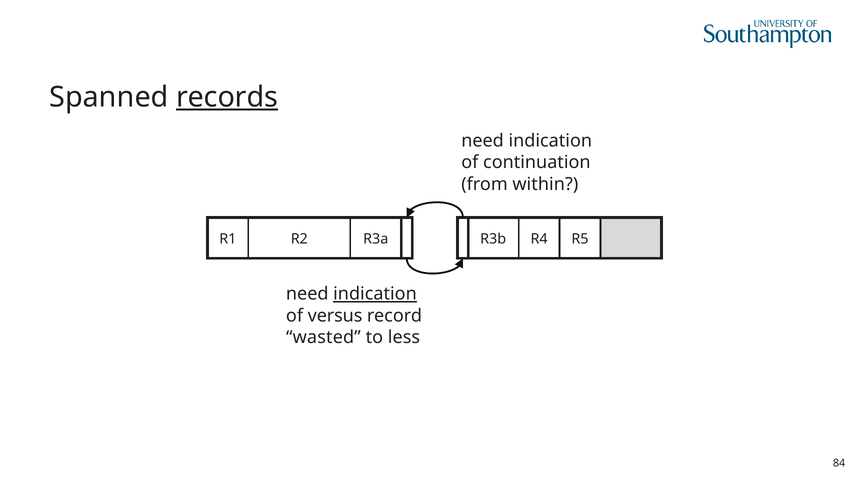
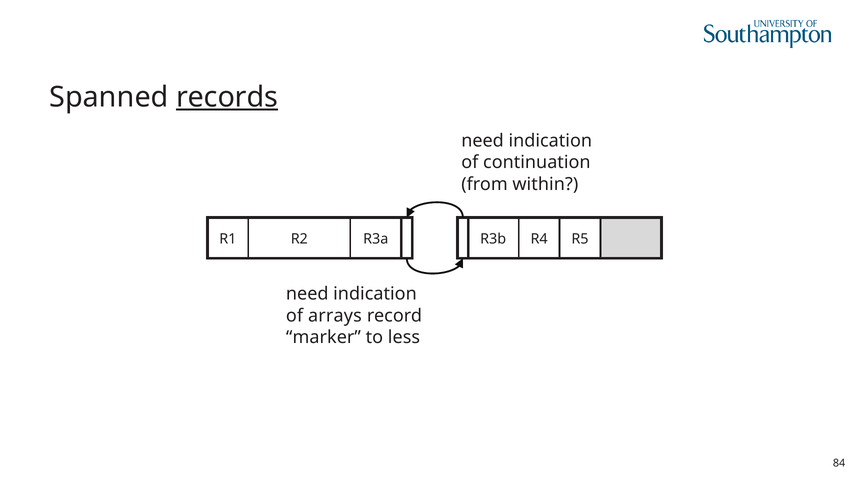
indication at (375, 294) underline: present -> none
versus: versus -> arrays
wasted: wasted -> marker
